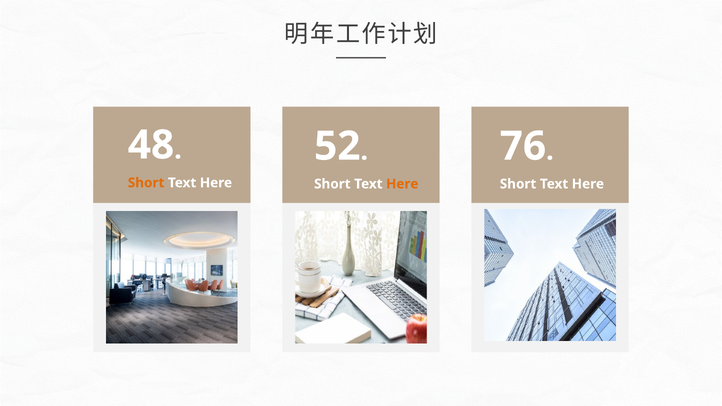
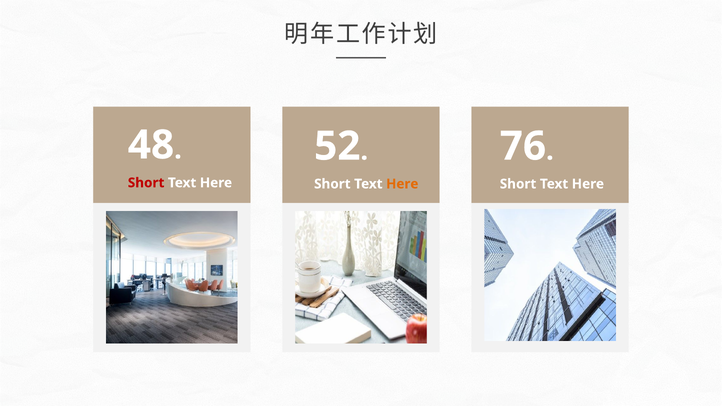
Short at (146, 183) colour: orange -> red
